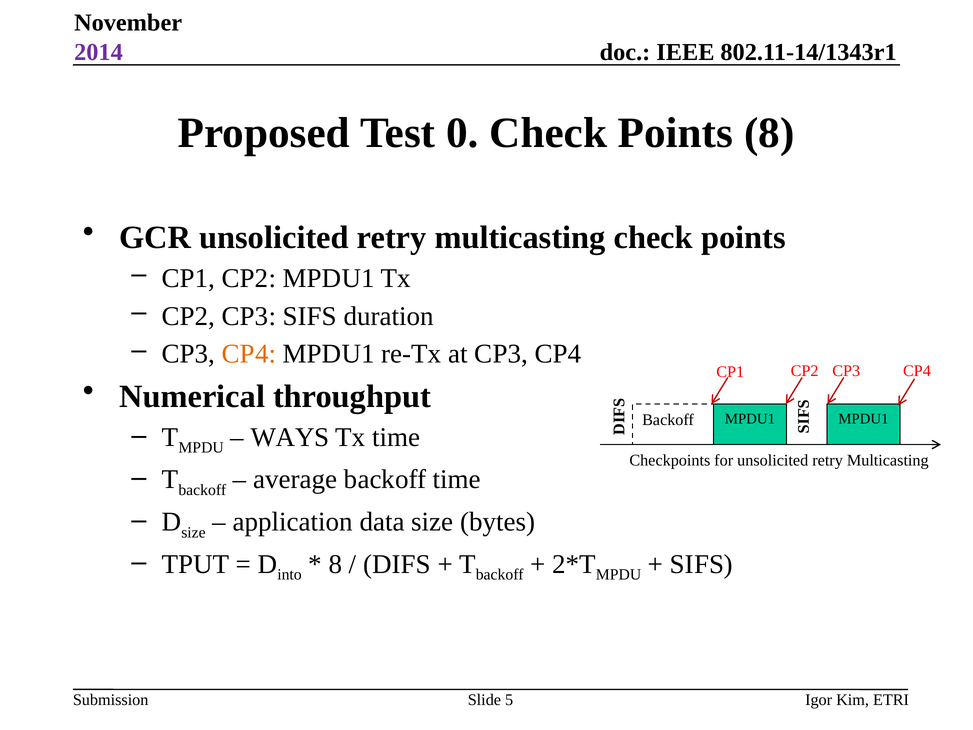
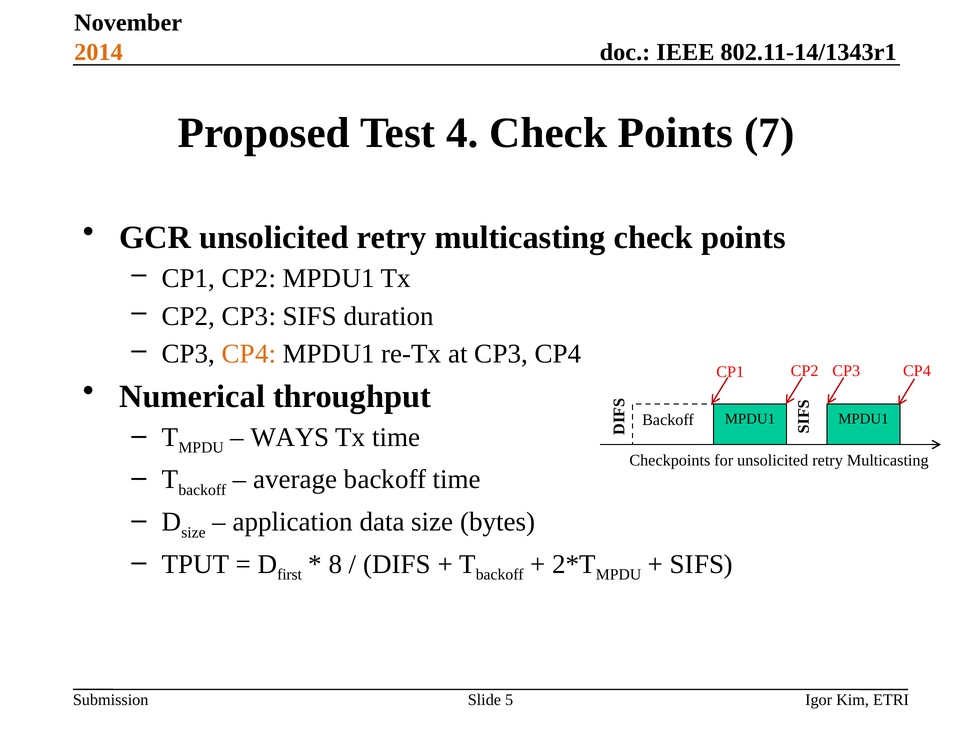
2014 colour: purple -> orange
0: 0 -> 4
Points 8: 8 -> 7
into: into -> first
